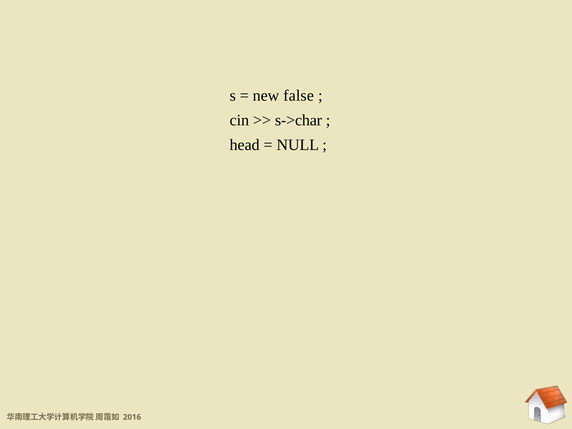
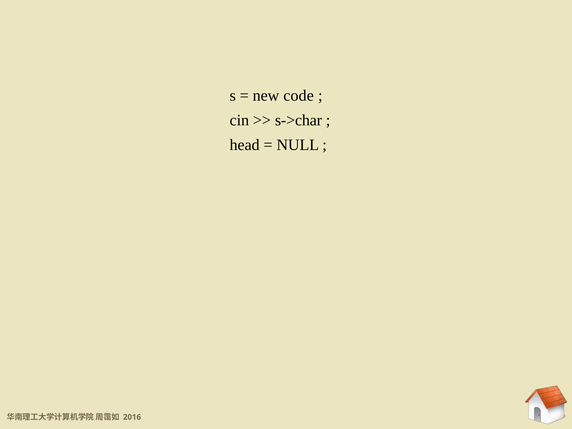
false: false -> code
